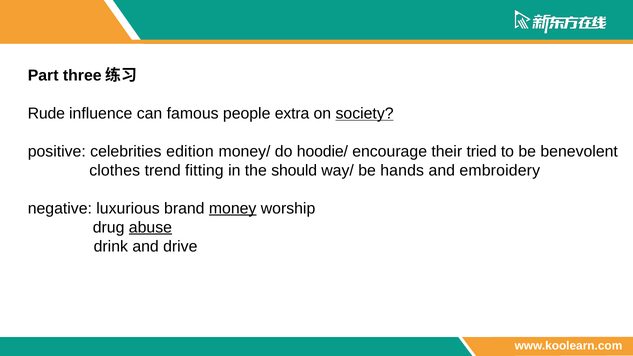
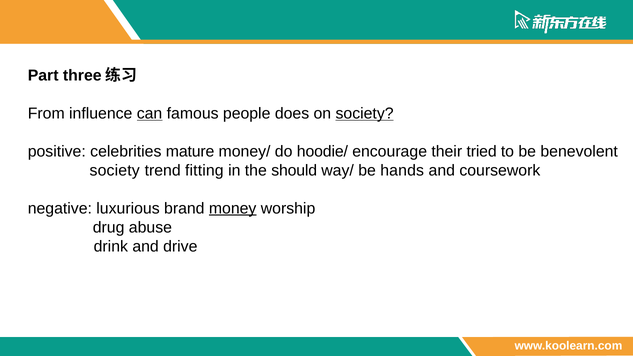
Rude: Rude -> From
can underline: none -> present
extra: extra -> does
edition: edition -> mature
clothes at (115, 170): clothes -> society
embroidery: embroidery -> coursework
abuse underline: present -> none
